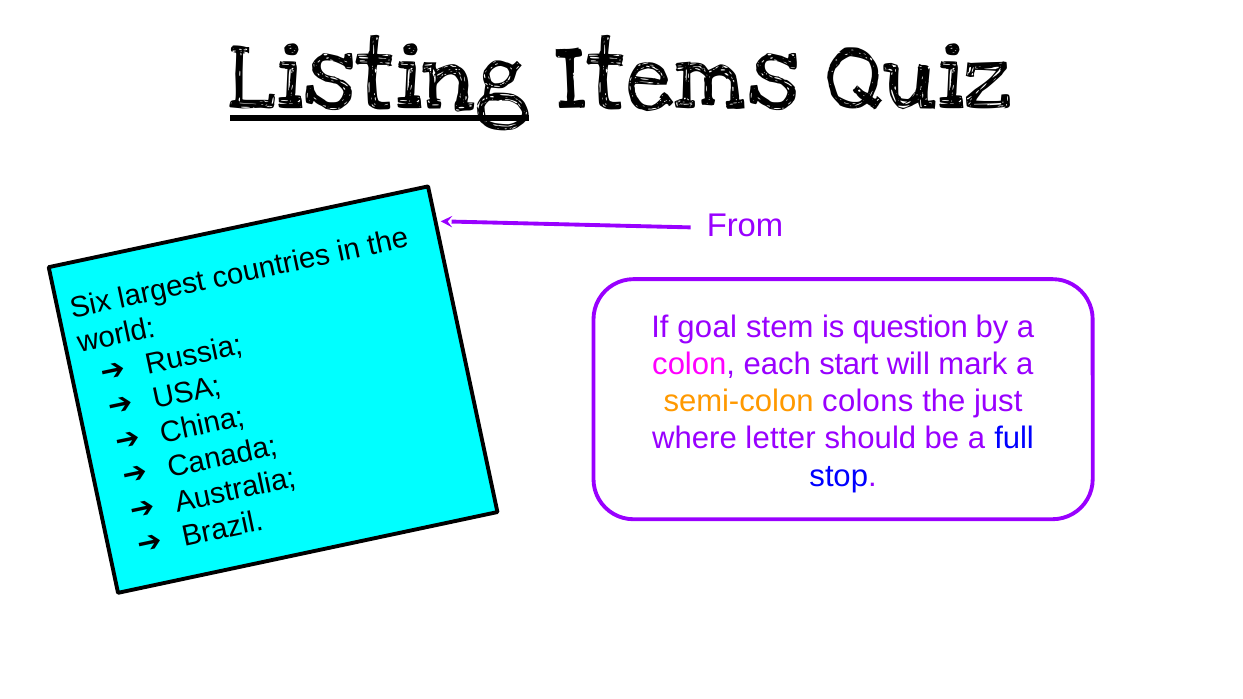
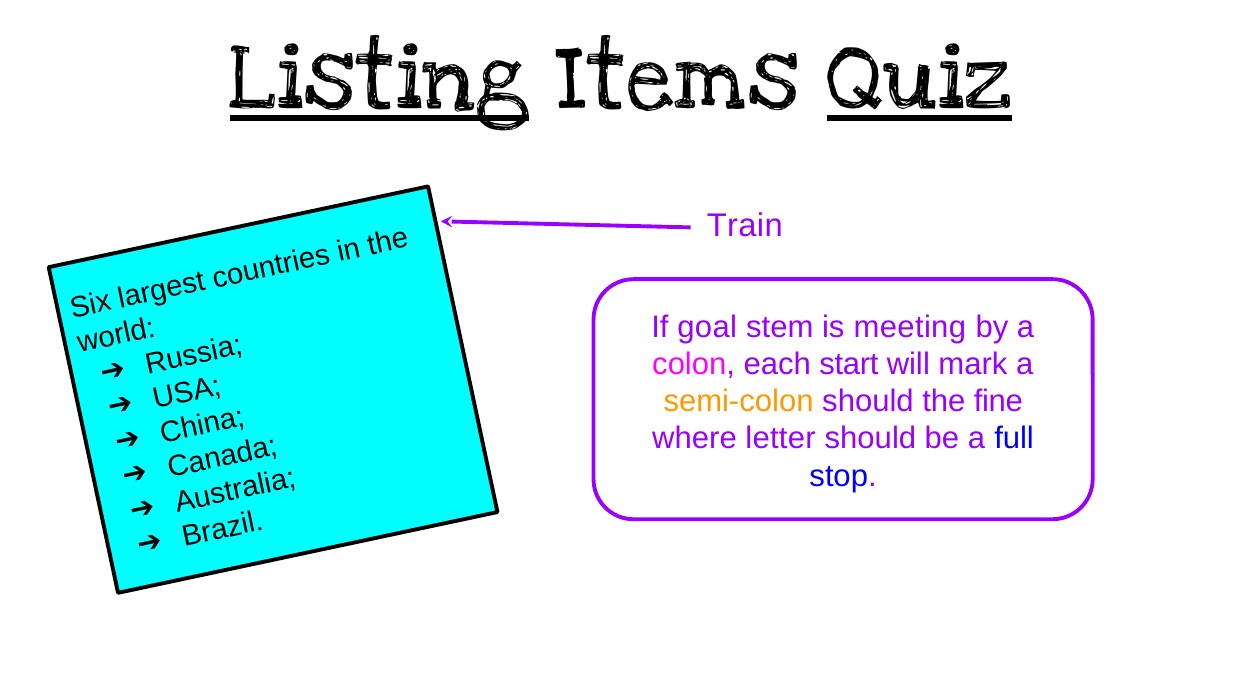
Quiz underline: none -> present
From: From -> Train
question: question -> meeting
semi-colon colons: colons -> should
just: just -> fine
